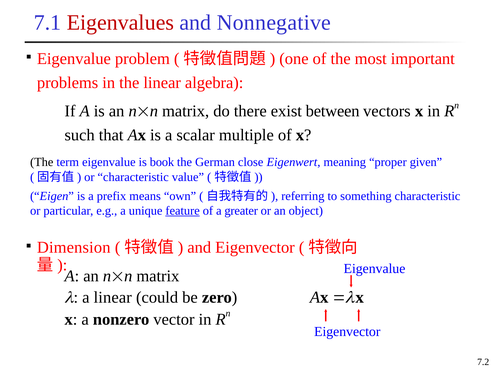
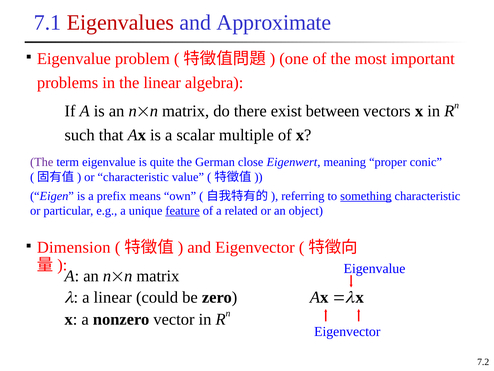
Nonnegative: Nonnegative -> Approximate
The at (42, 162) colour: black -> purple
book: book -> quite
given: given -> conic
something underline: none -> present
greater: greater -> related
